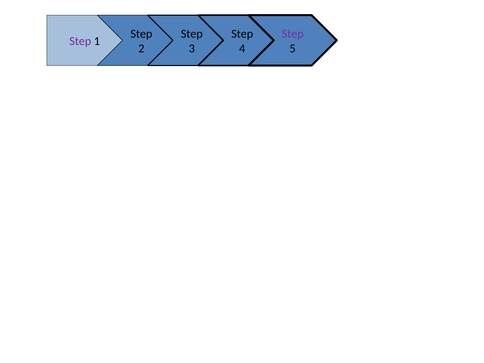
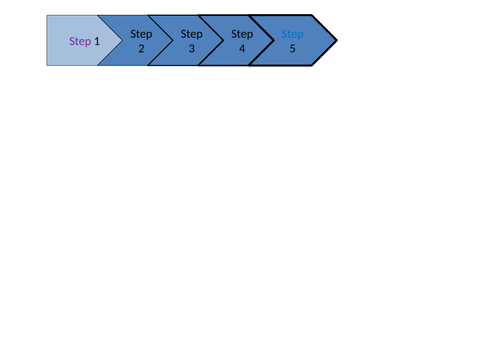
Step at (293, 34) colour: purple -> blue
